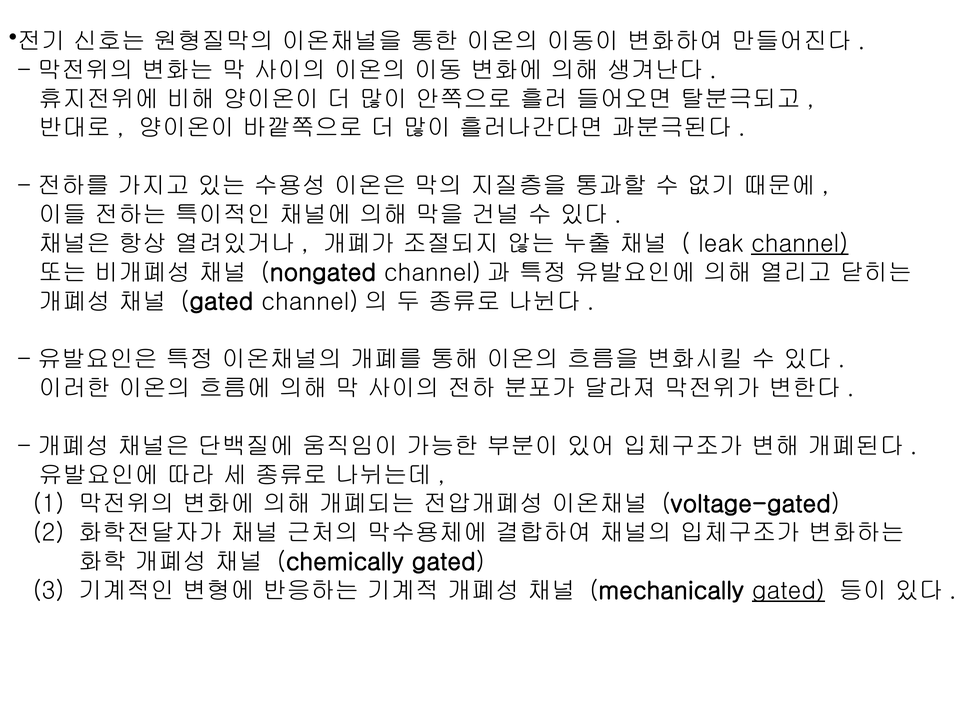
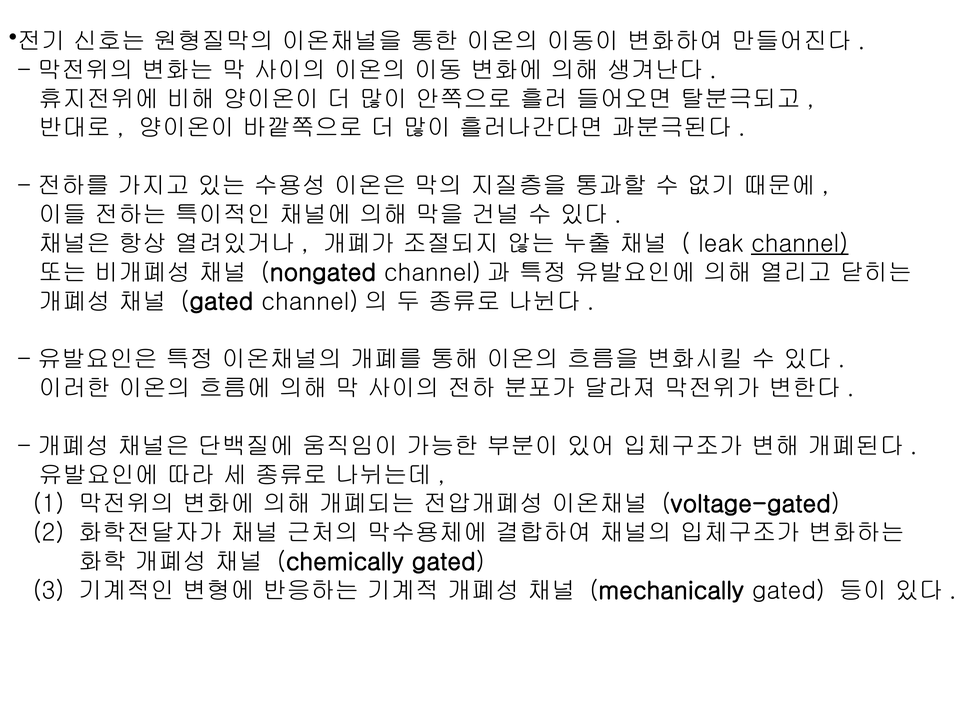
gated at (789, 590) underline: present -> none
